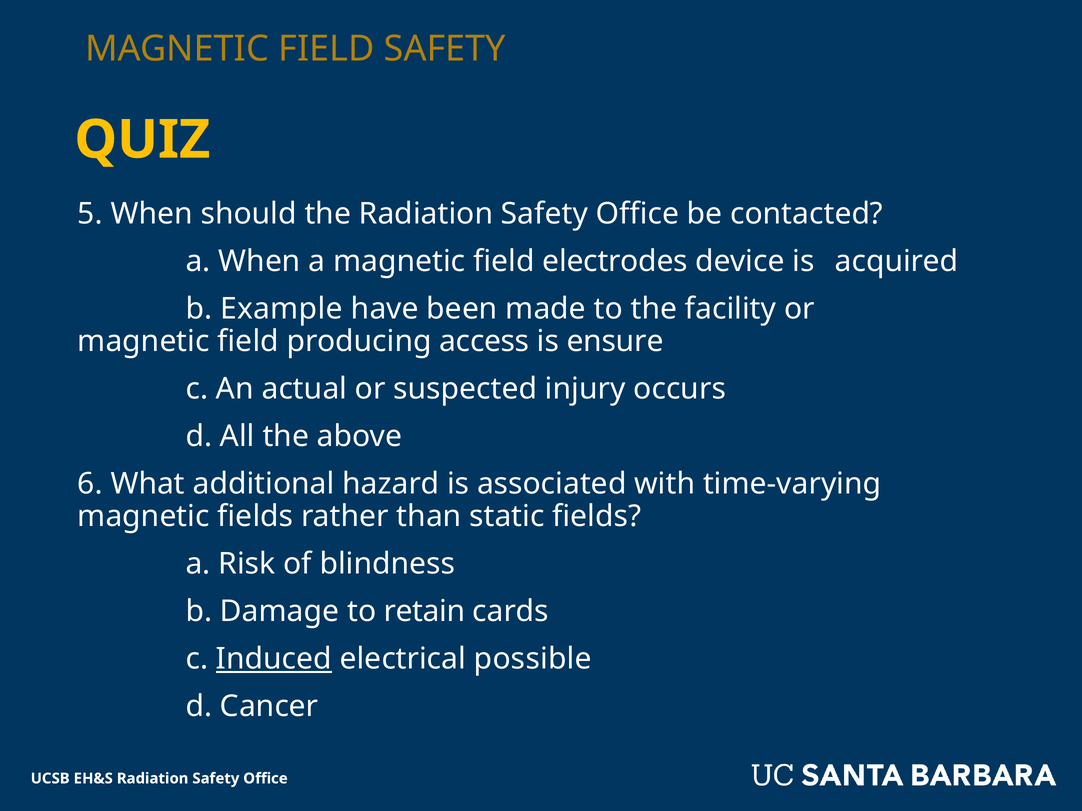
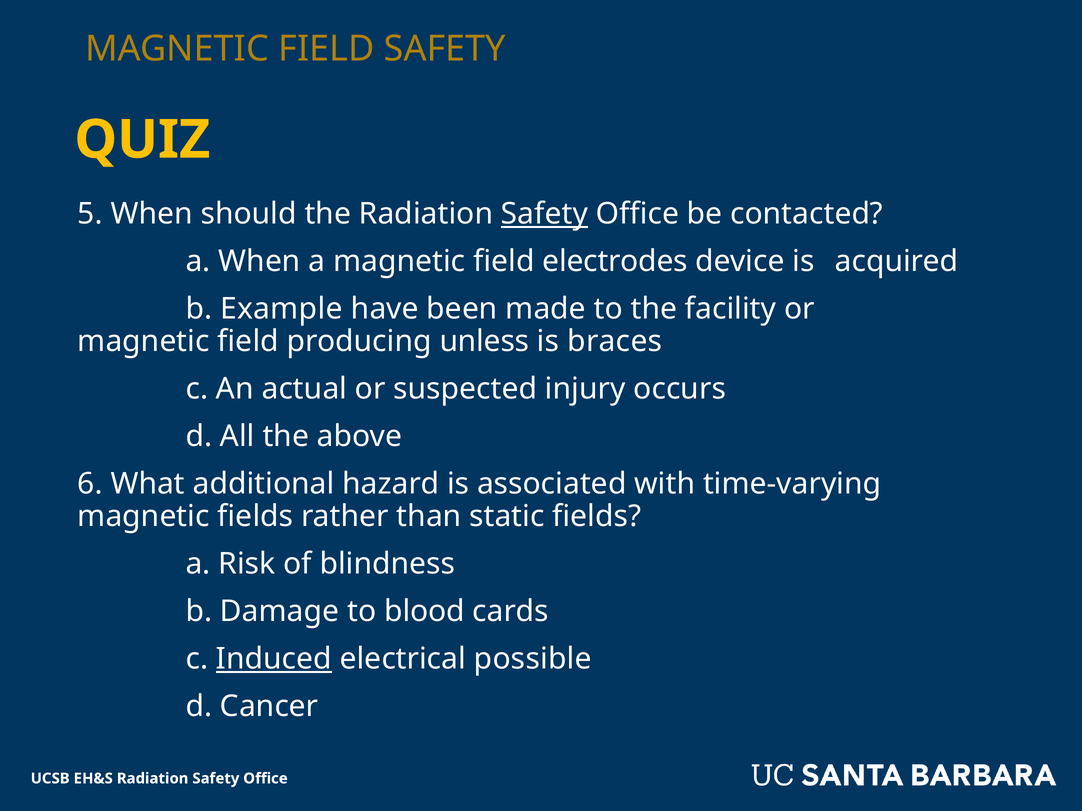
Safety at (544, 214) underline: none -> present
access: access -> unless
ensure: ensure -> braces
retain: retain -> blood
